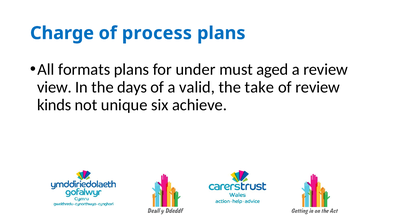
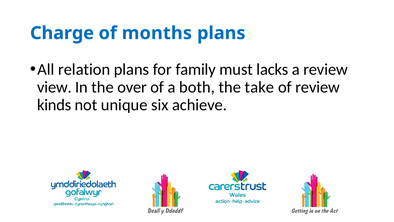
process: process -> months
formats: formats -> relation
under: under -> family
aged: aged -> lacks
days: days -> over
valid: valid -> both
